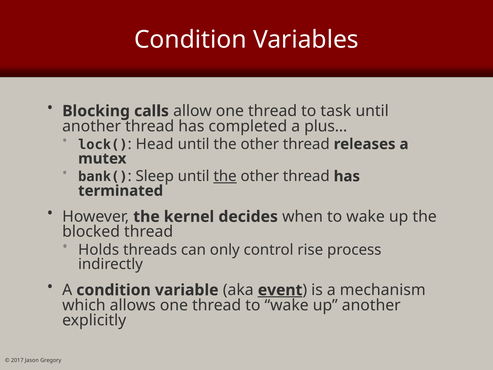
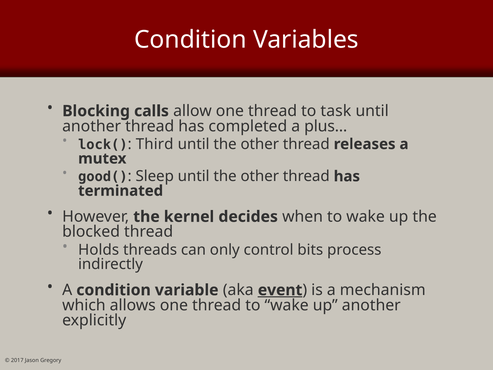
Head: Head -> Third
bank(: bank( -> good(
the at (225, 176) underline: present -> none
rise: rise -> bits
